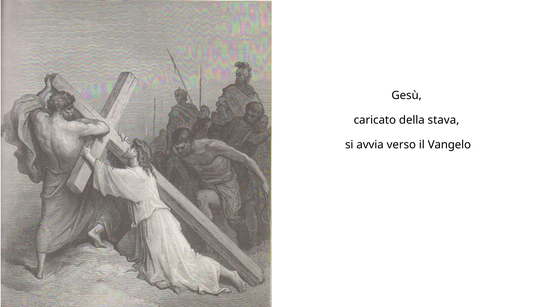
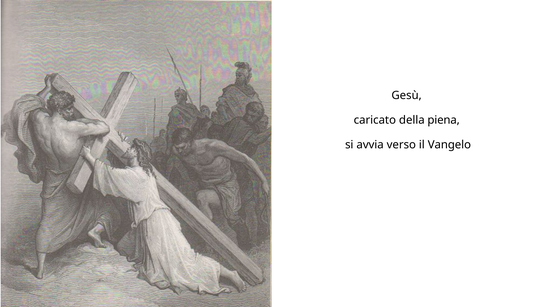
stava: stava -> piena
